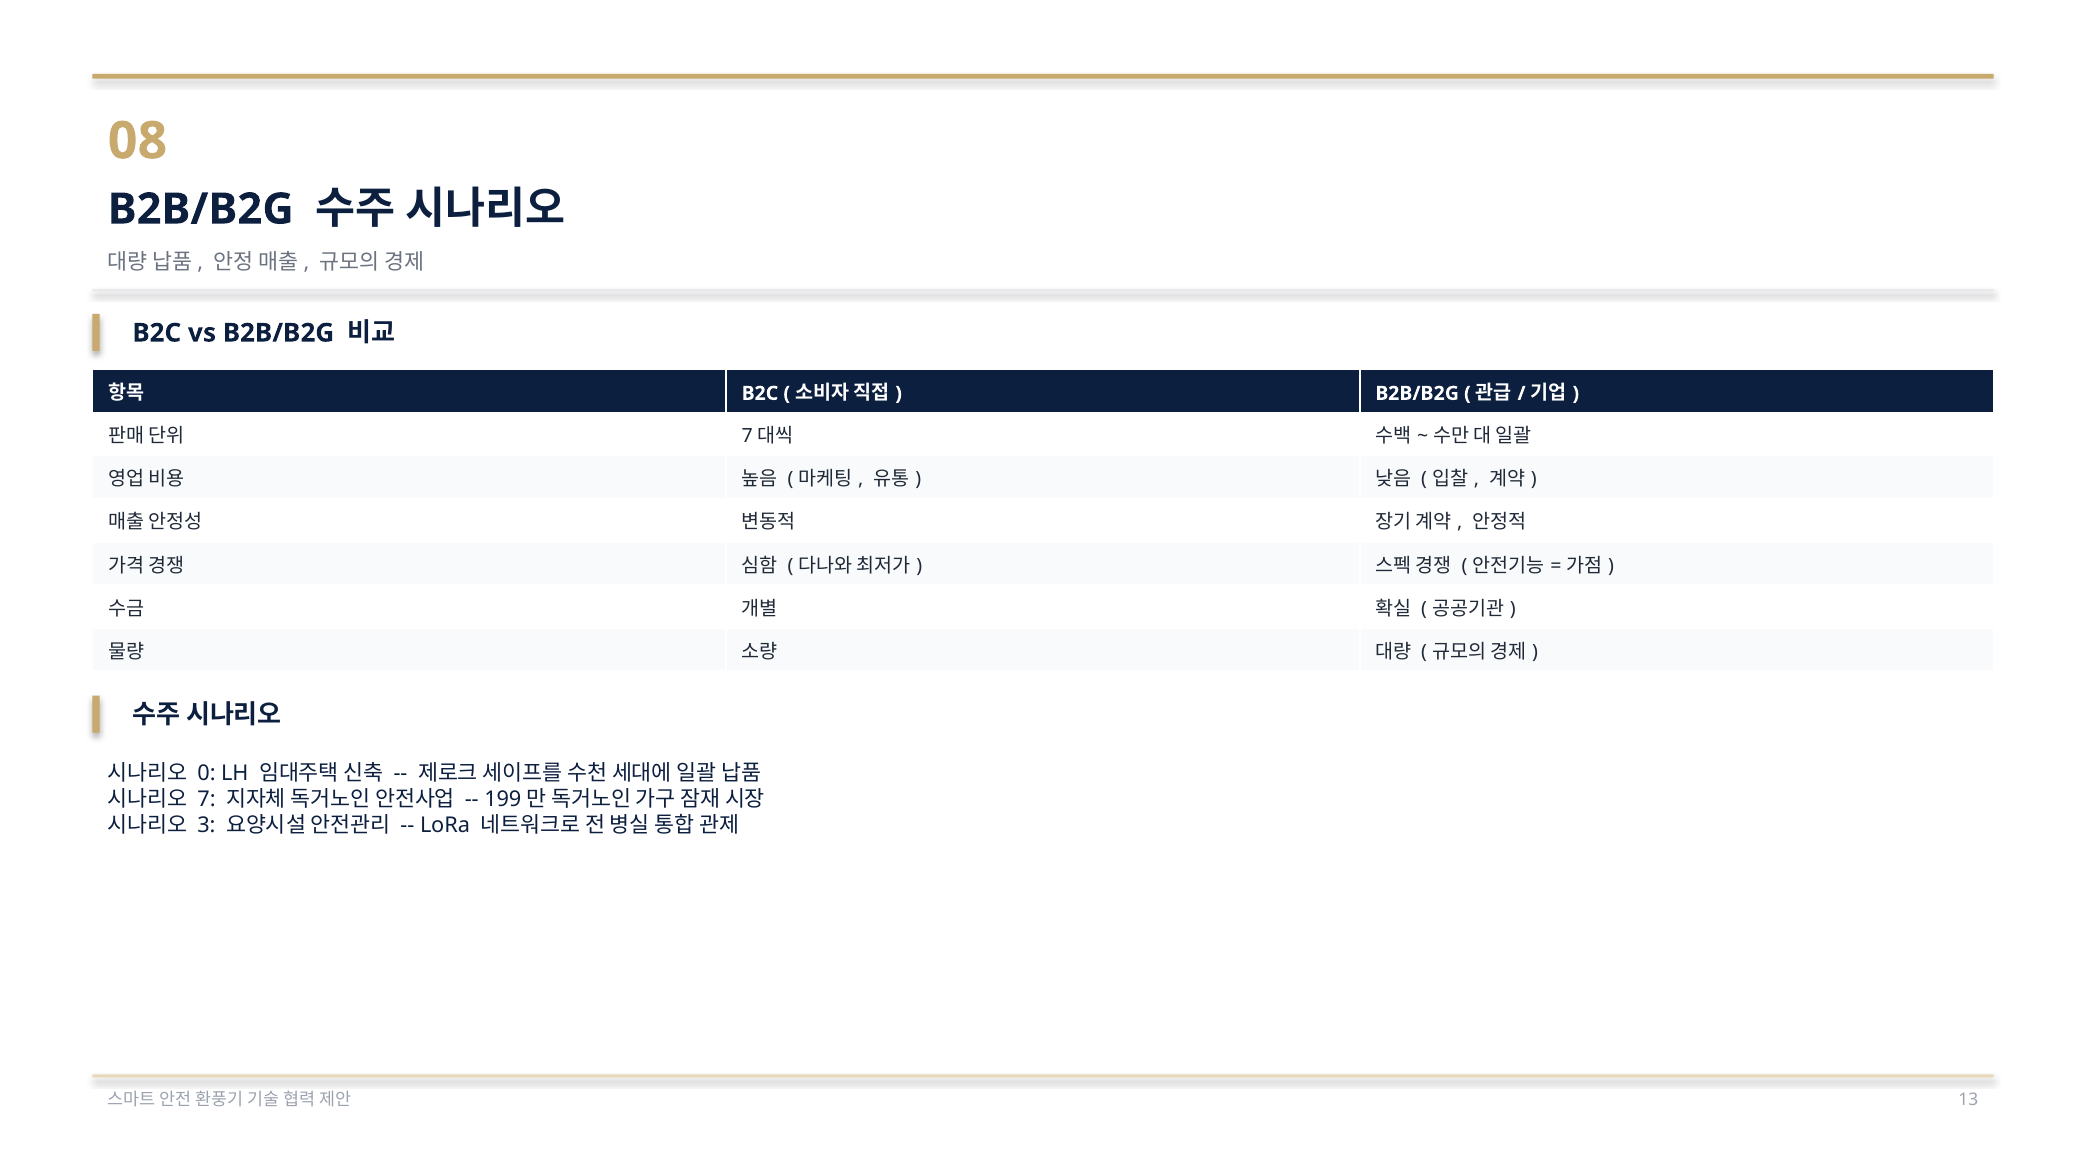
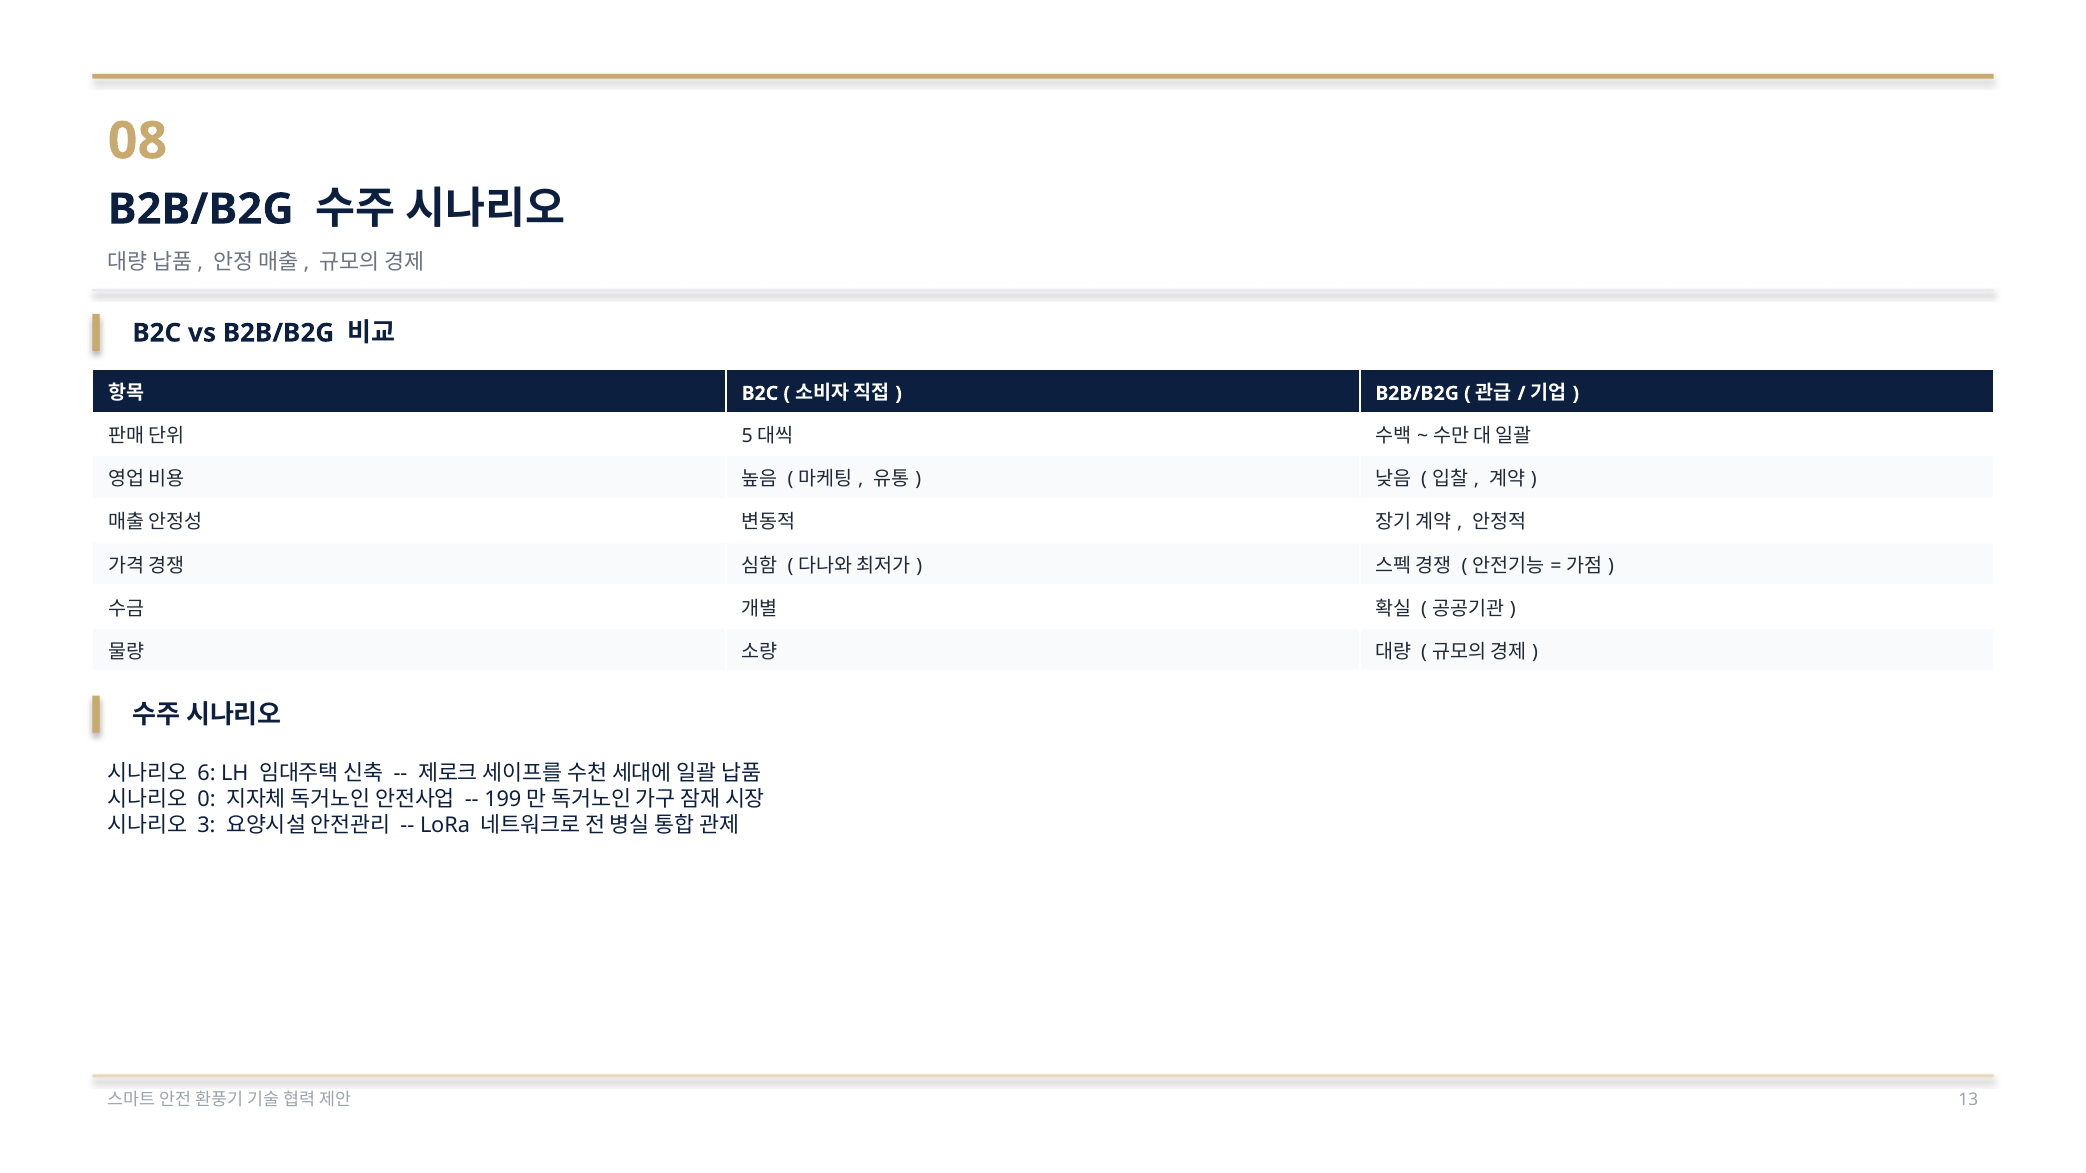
7 at (747, 437): 7 -> 5
0: 0 -> 6
7 at (207, 800): 7 -> 0
